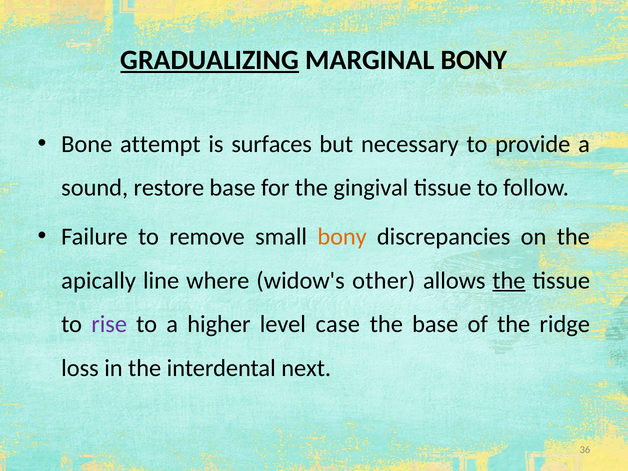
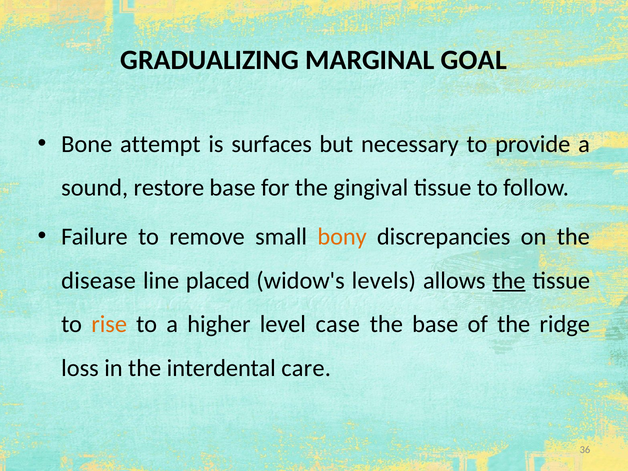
GRADUALIZING underline: present -> none
MARGINAL BONY: BONY -> GOAL
apically: apically -> disease
where: where -> placed
other: other -> levels
rise colour: purple -> orange
next: next -> care
